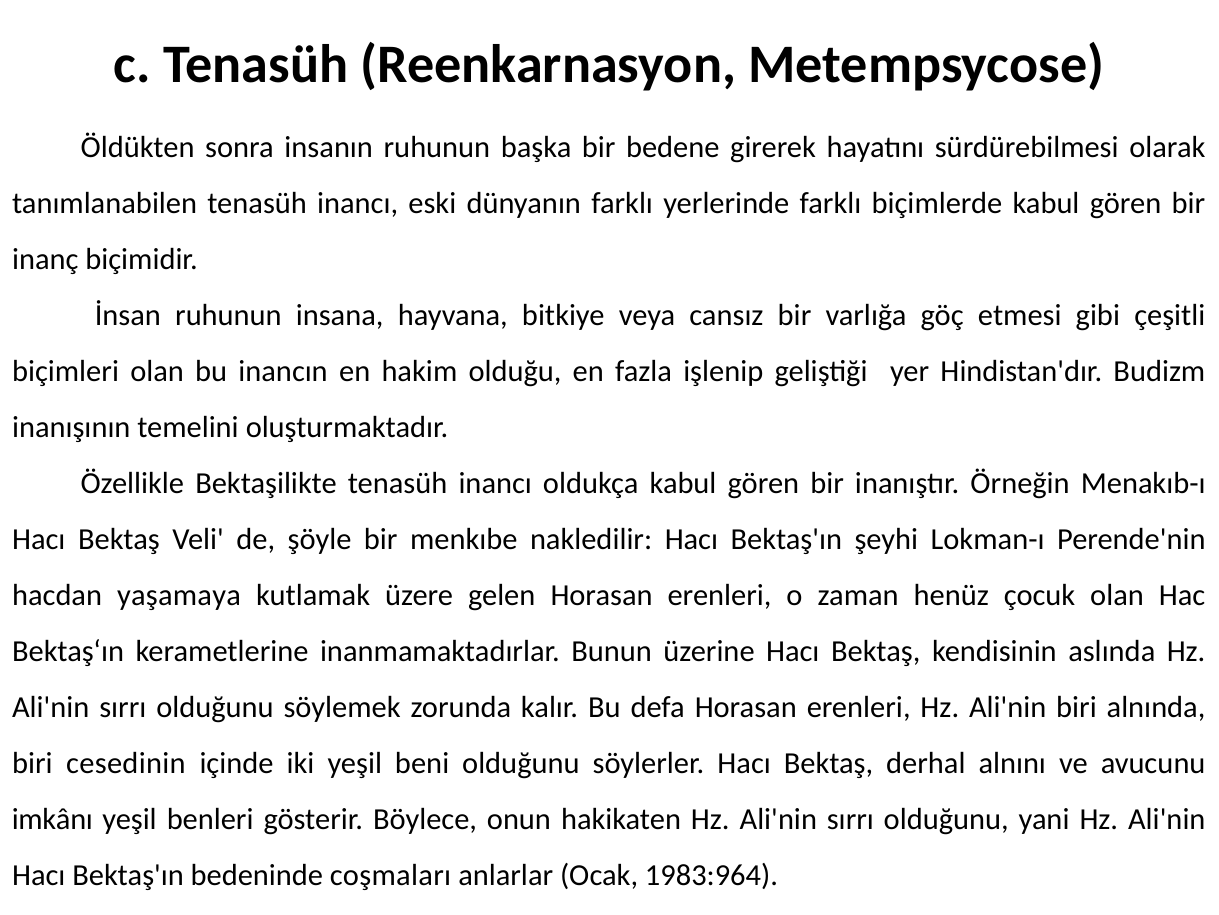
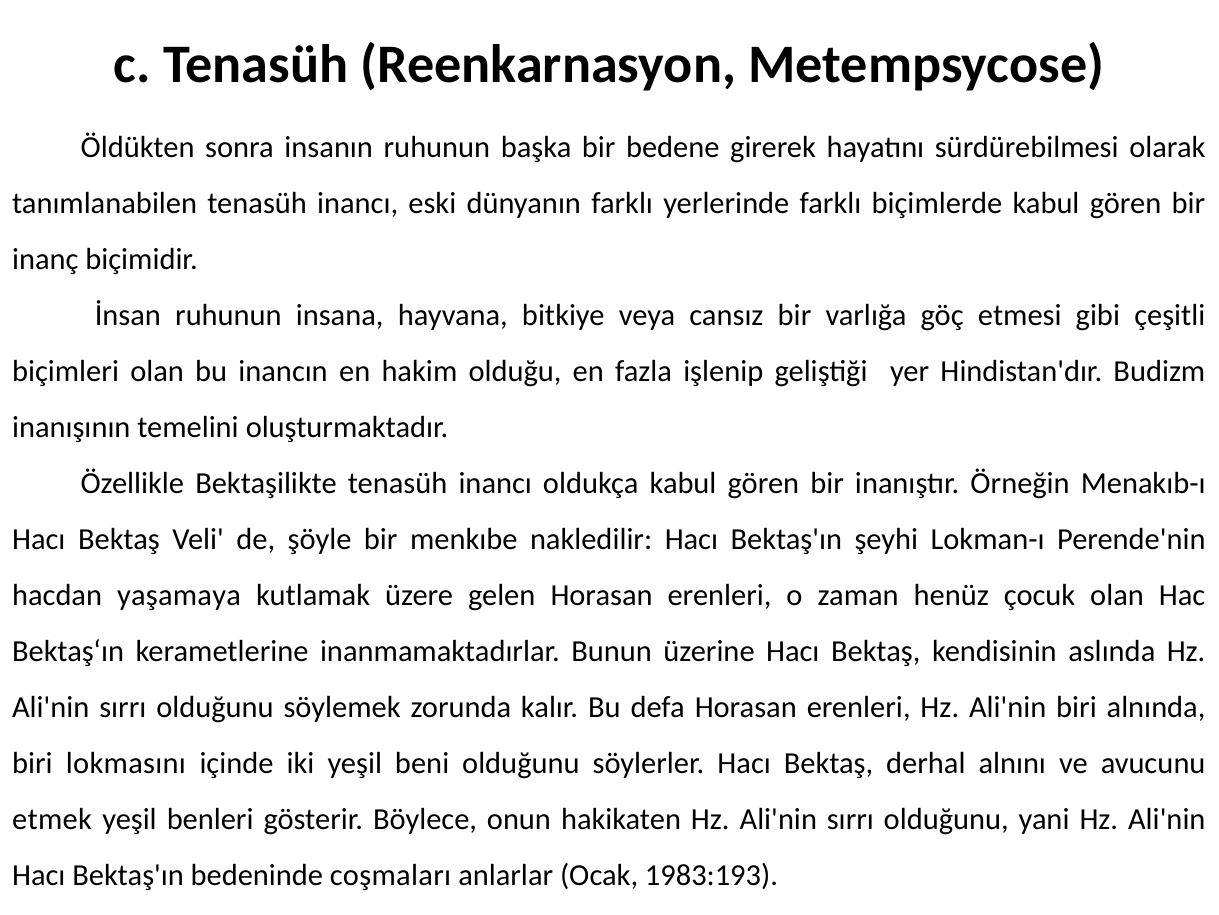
cesedinin: cesedinin -> lokmasını
imkânı: imkânı -> etmek
1983:964: 1983:964 -> 1983:193
